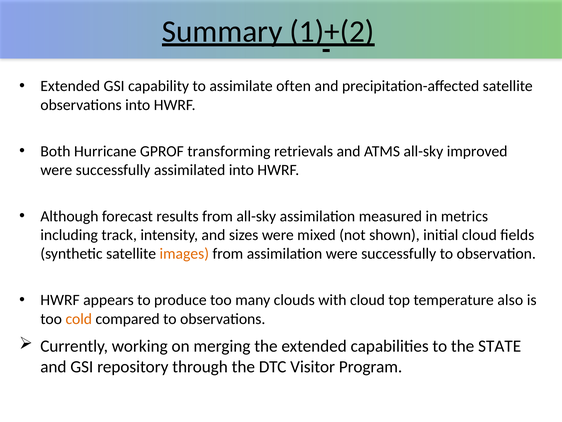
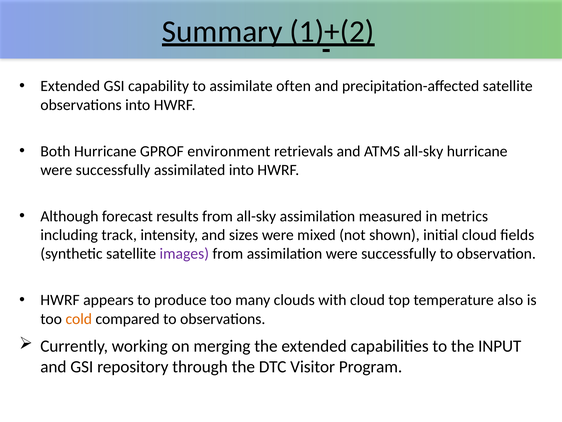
transforming: transforming -> environment
all-sky improved: improved -> hurricane
images colour: orange -> purple
STATE: STATE -> INPUT
